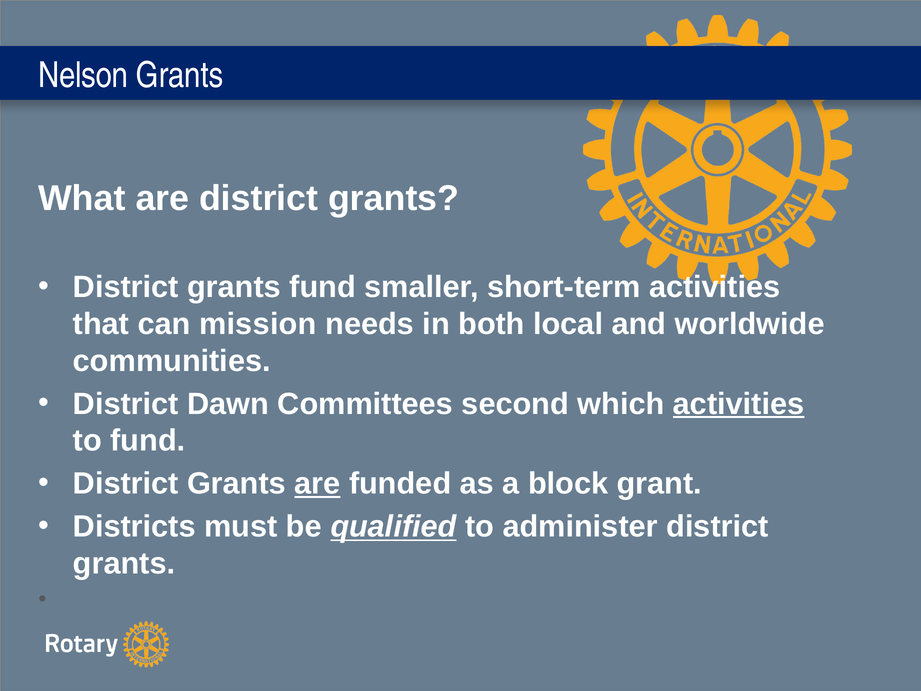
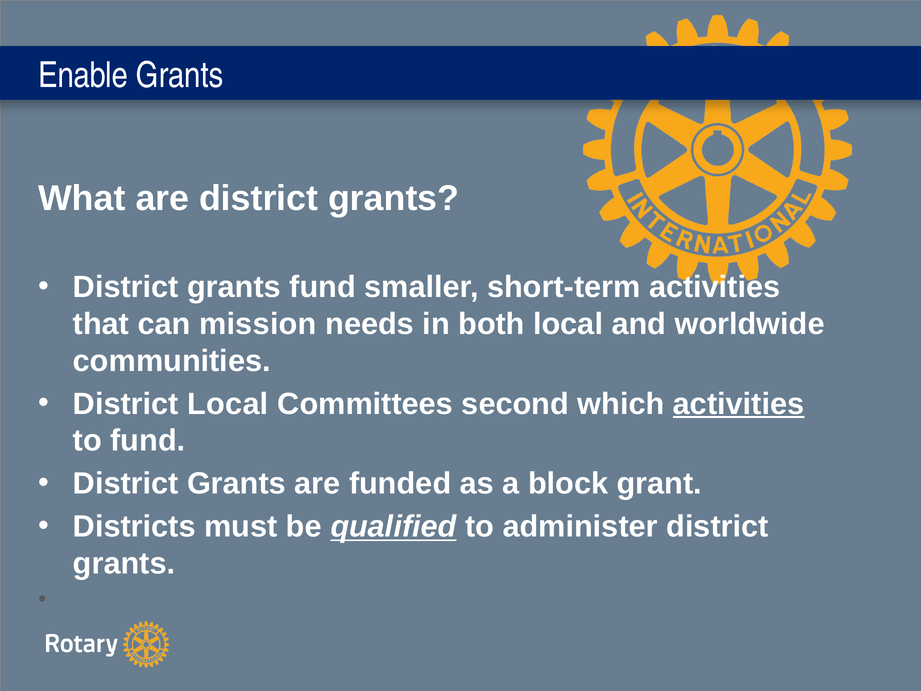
Nelson: Nelson -> Enable
District Dawn: Dawn -> Local
are at (317, 484) underline: present -> none
